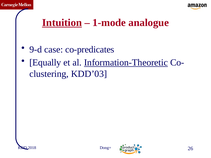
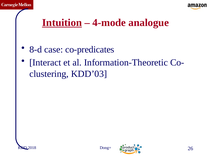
1-mode: 1-mode -> 4-mode
9-d: 9-d -> 8-d
Equally: Equally -> Interact
Information-Theoretic underline: present -> none
